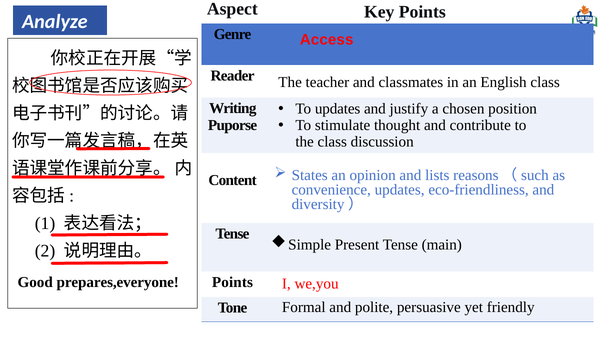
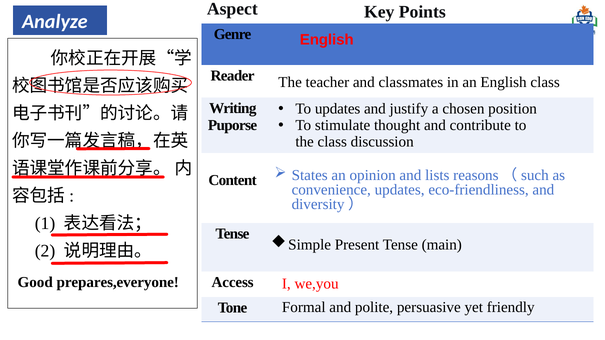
Access at (327, 40): Access -> English
Points at (232, 282): Points -> Access
